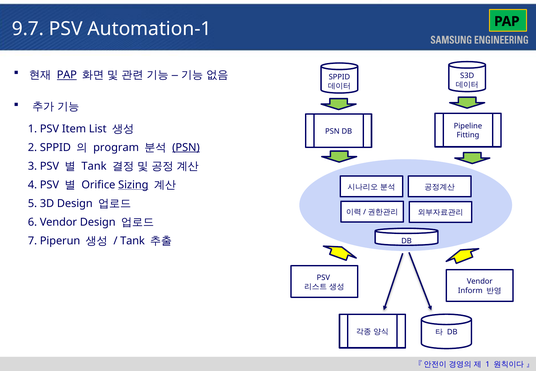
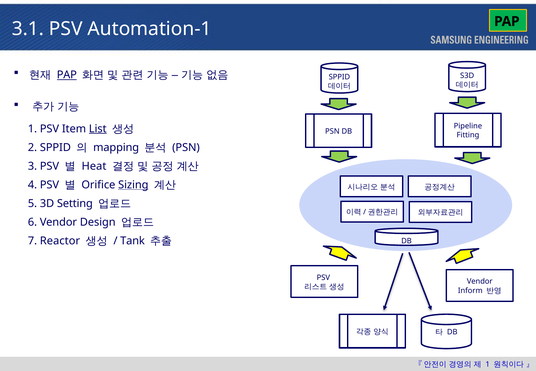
9.7: 9.7 -> 3.1
List underline: none -> present
program: program -> mapping
PSN at (186, 147) underline: present -> none
Tank at (94, 166): Tank -> Heat
3D Design: Design -> Setting
Piperun: Piperun -> Reactor
